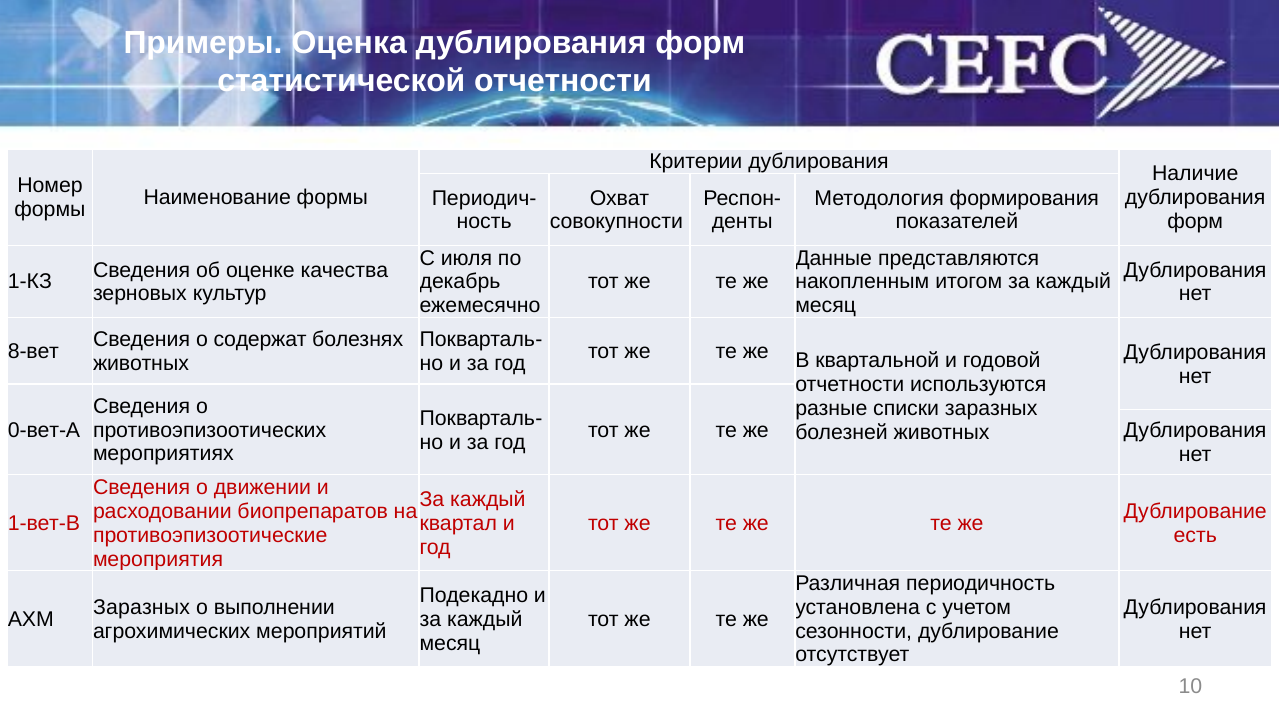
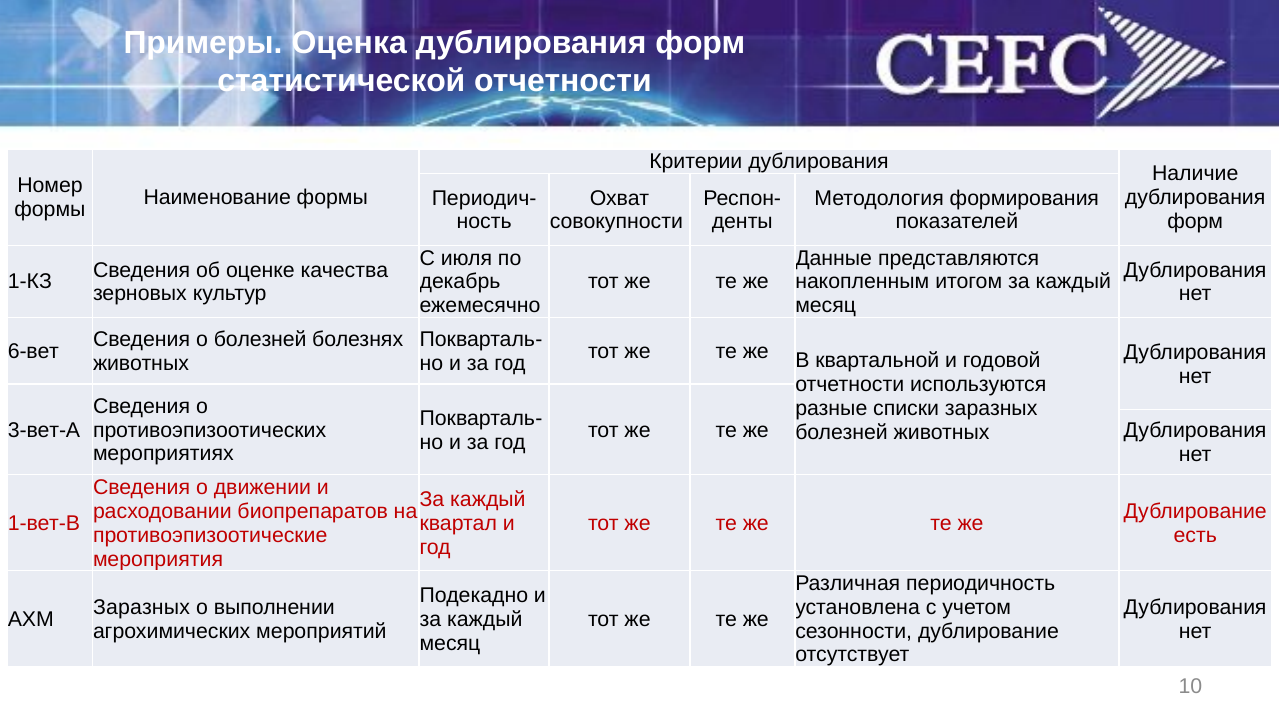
о содержат: содержат -> болезней
8-вет: 8-вет -> 6-вет
0-вет-А: 0-вет-А -> 3-вет-А
